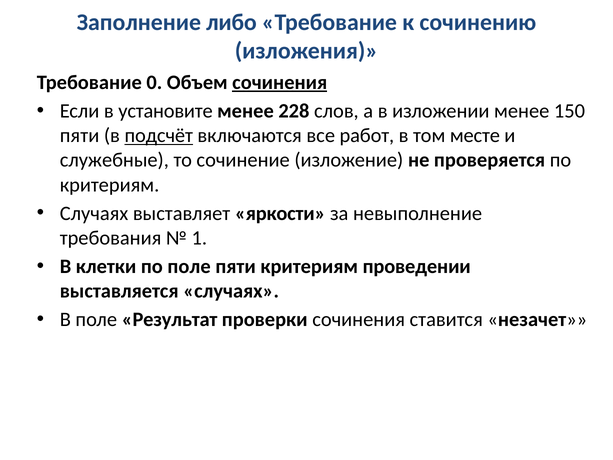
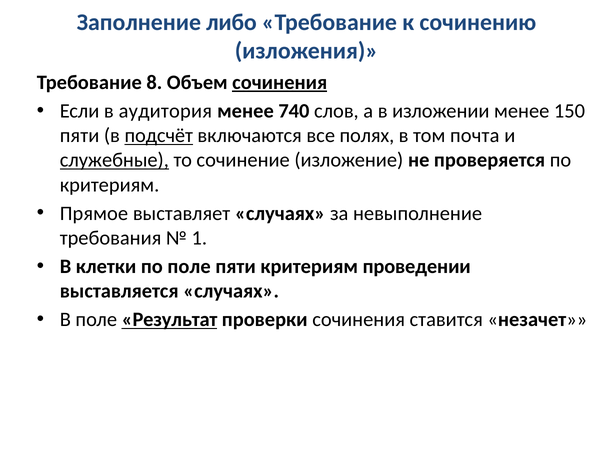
0: 0 -> 8
установите: установите -> аудитория
228: 228 -> 740
работ: работ -> полях
месте: месте -> почта
служебные underline: none -> present
Случаях at (94, 213): Случаях -> Прямое
выставляет яркости: яркости -> случаях
Результат underline: none -> present
